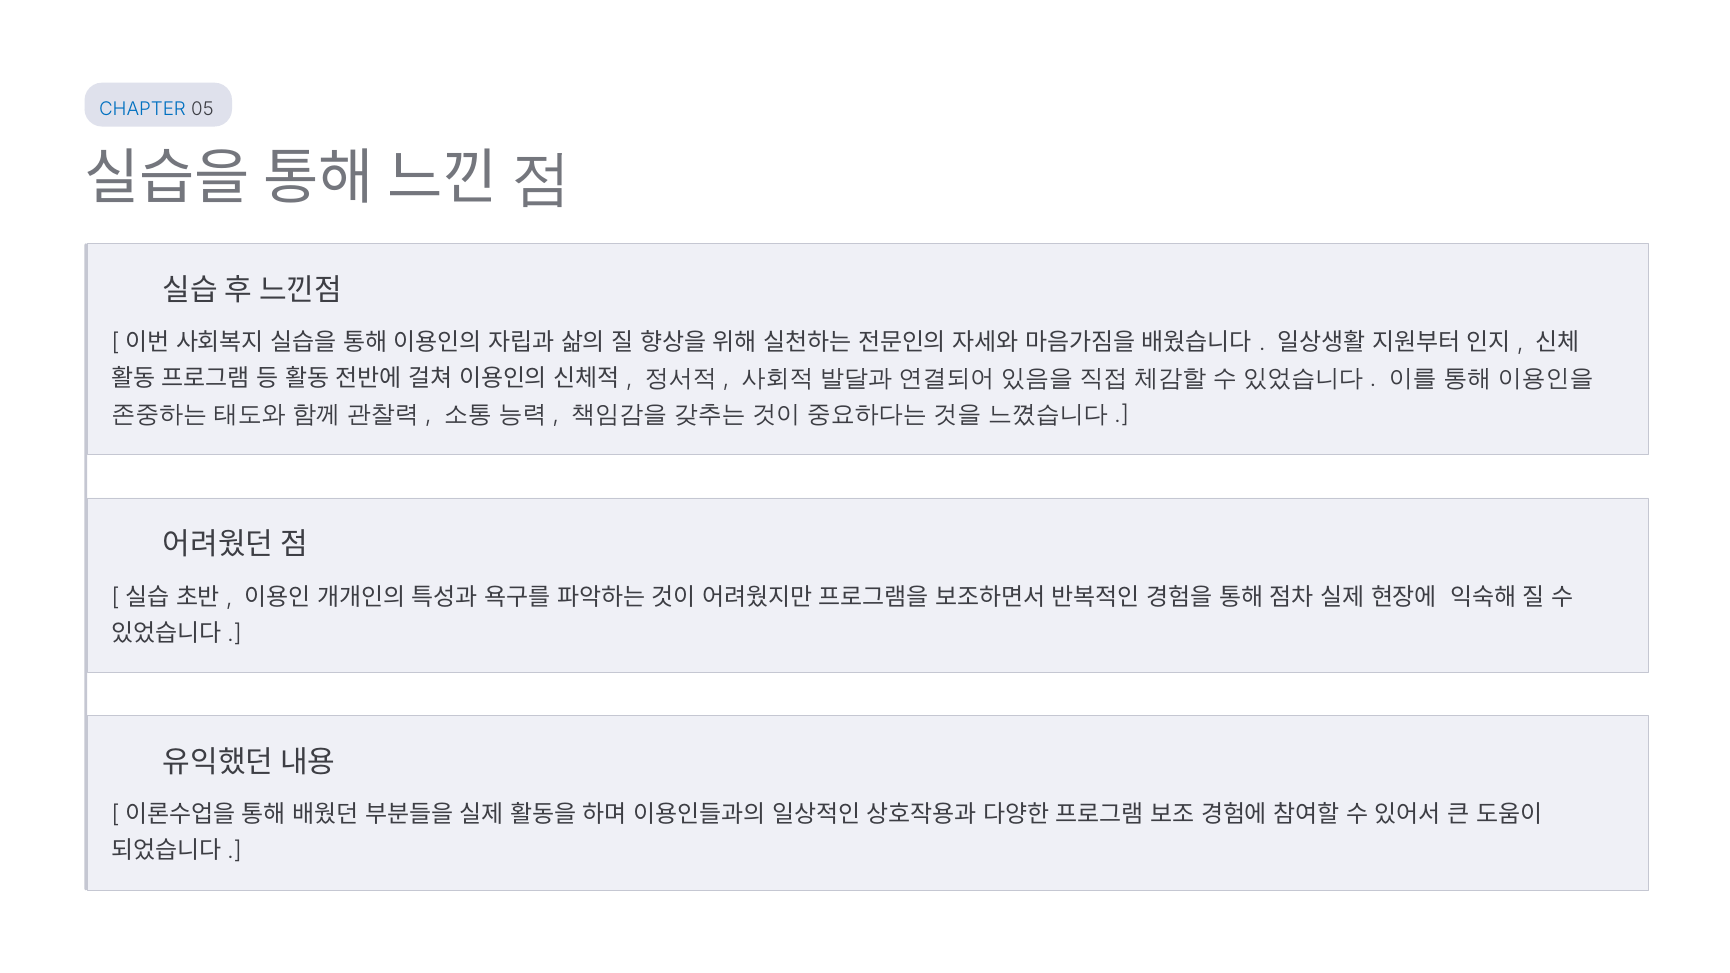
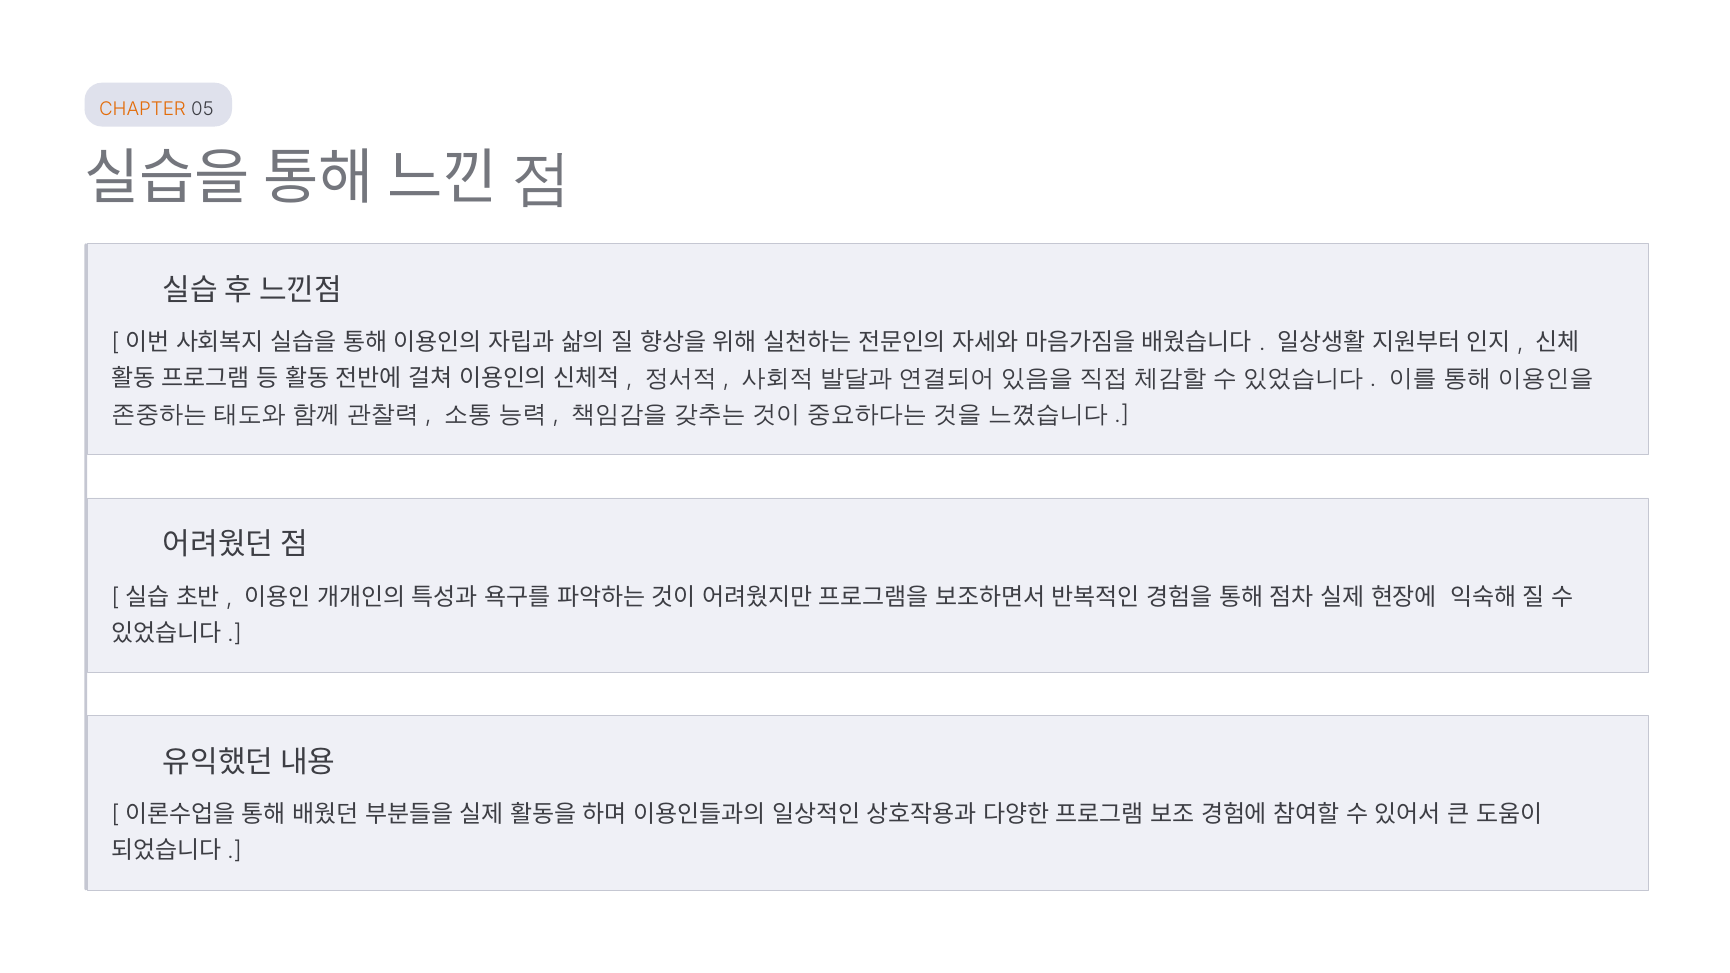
CHAPTER colour: blue -> orange
